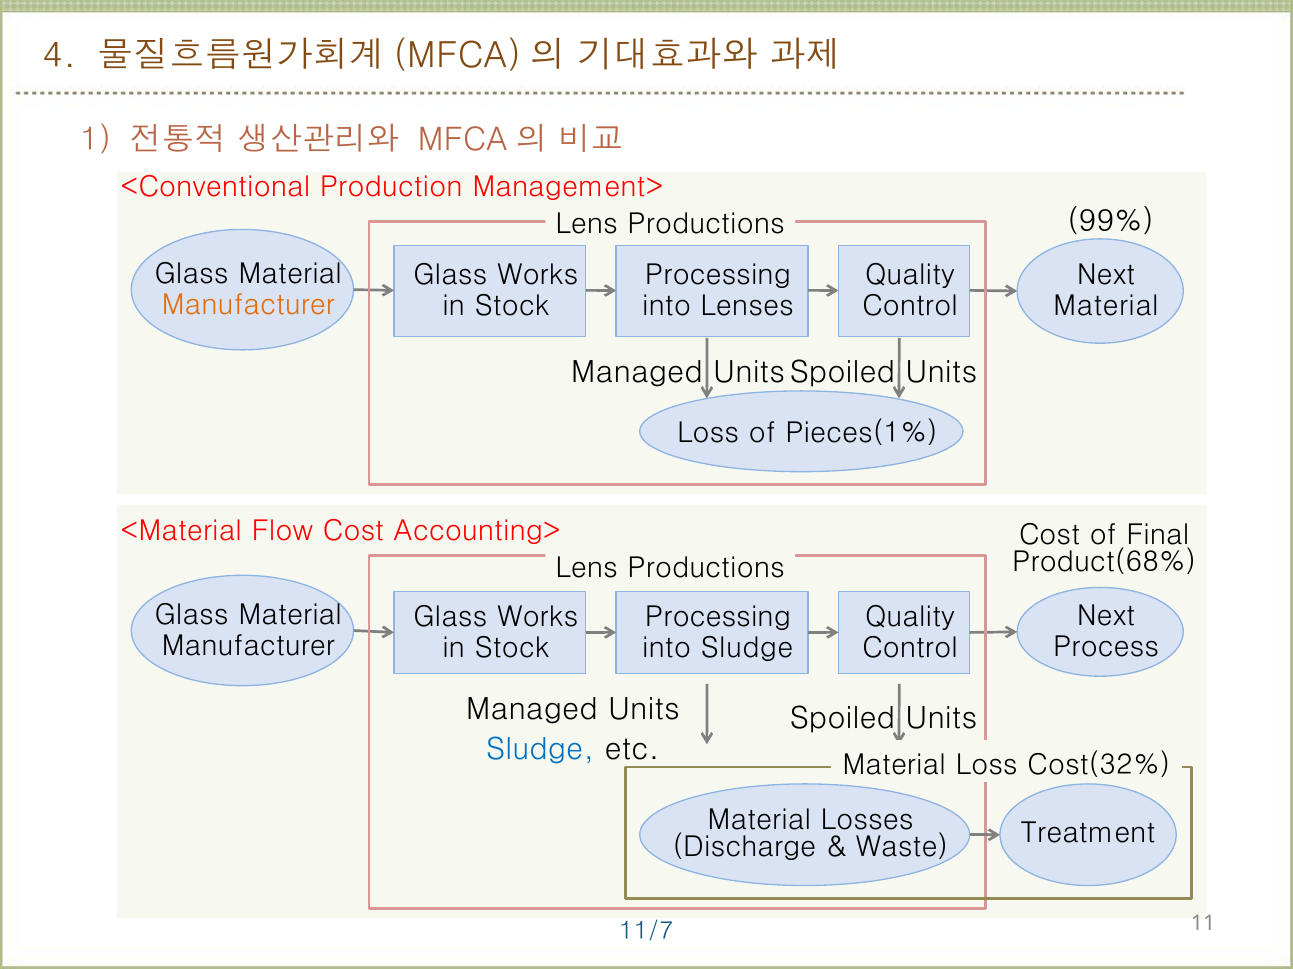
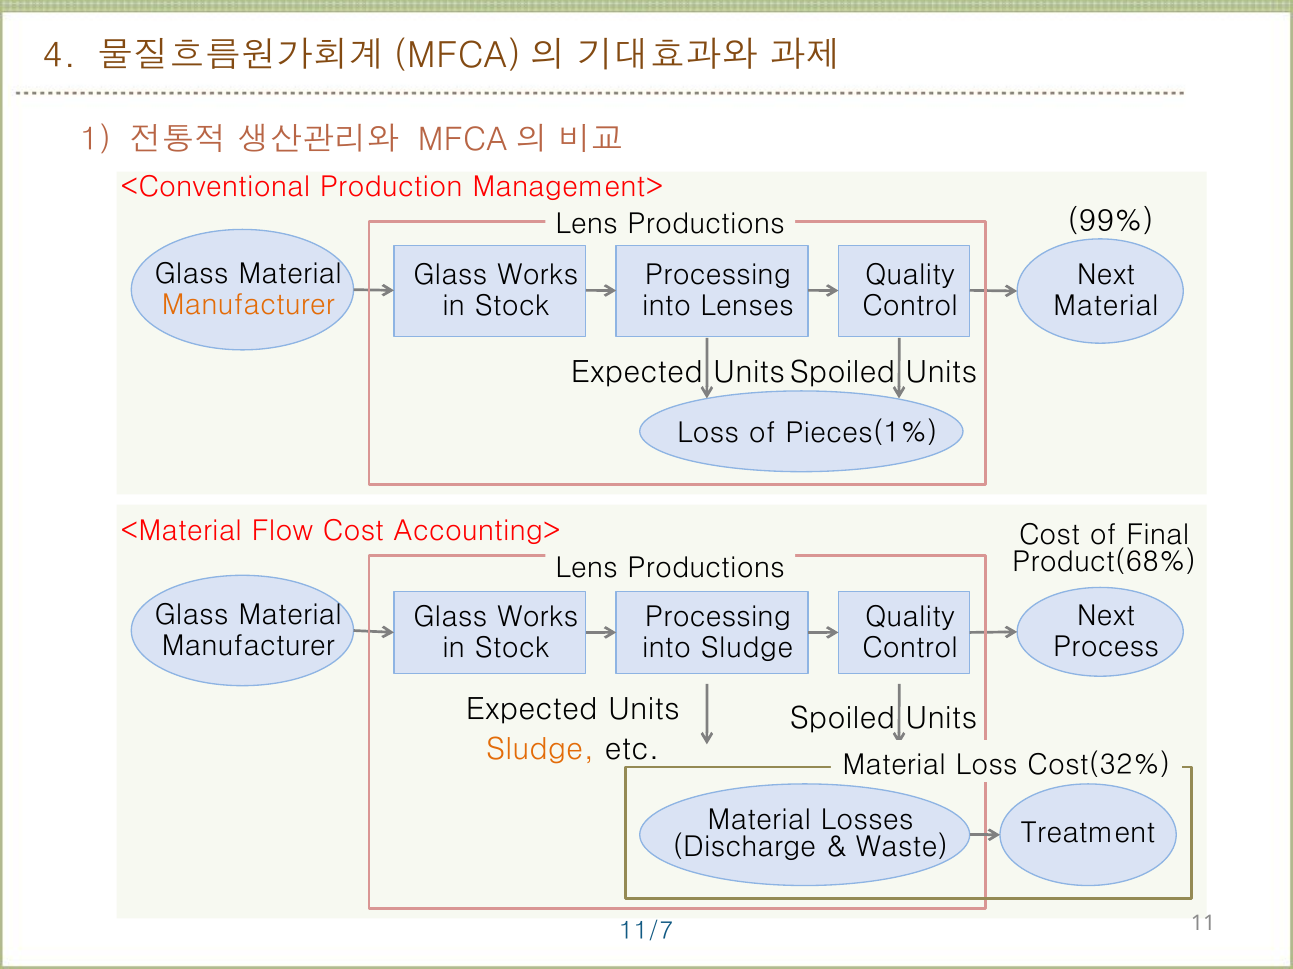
Managed at (637, 373): Managed -> Expected
Managed at (532, 710): Managed -> Expected
Sludge at (540, 750) colour: blue -> orange
